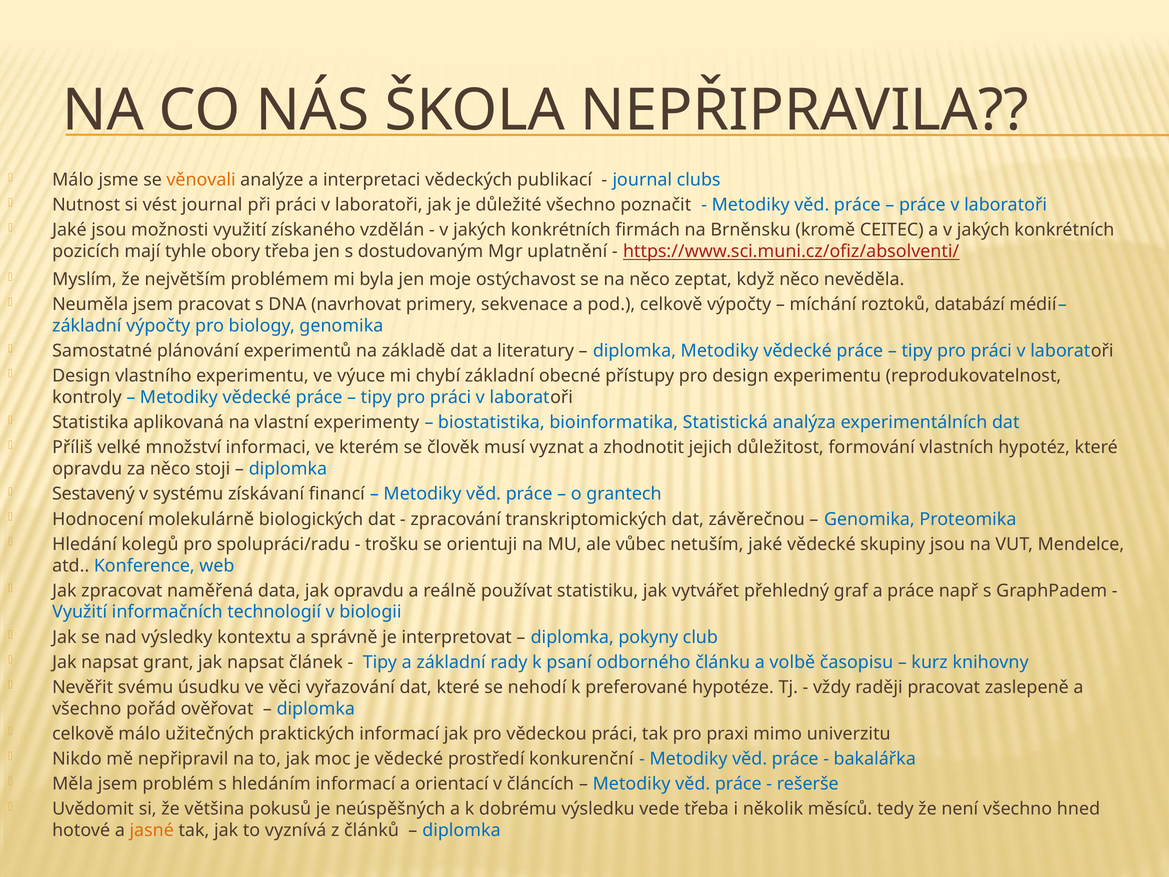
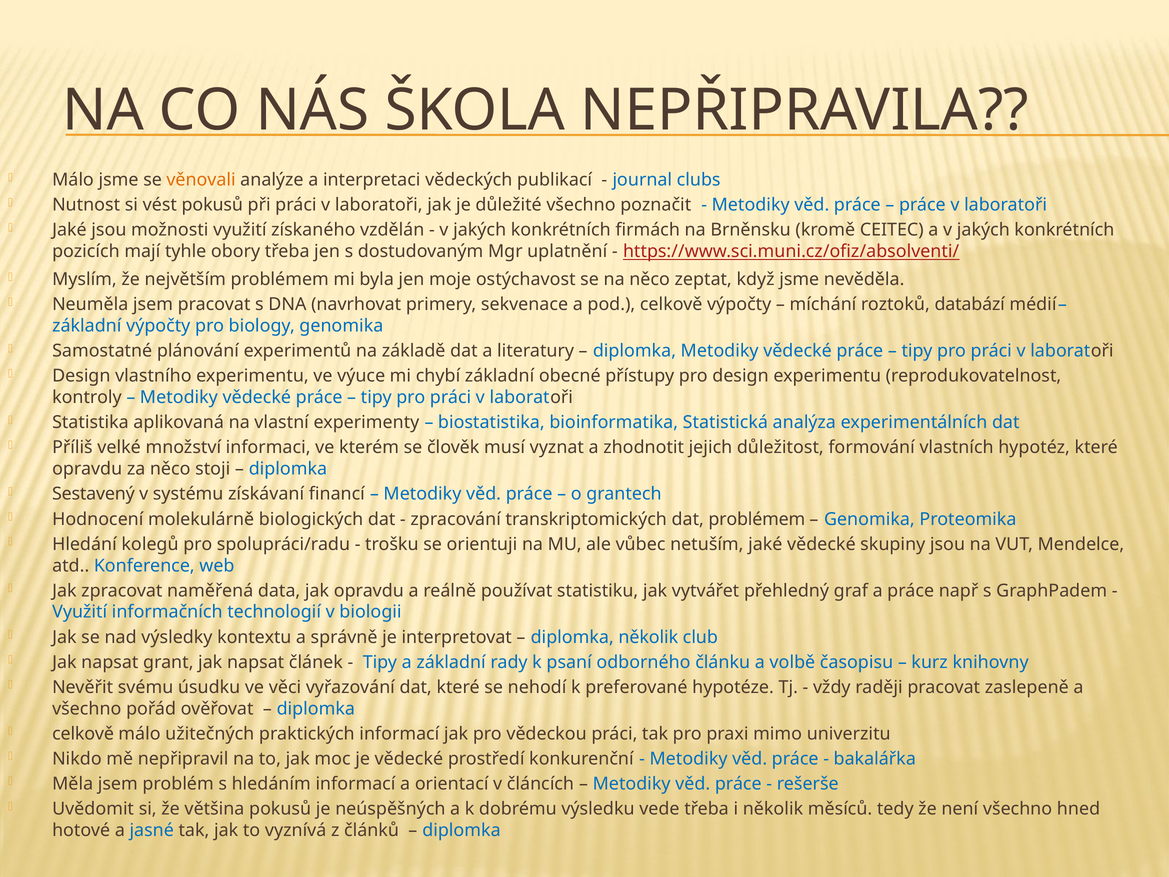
vést journal: journal -> pokusů
když něco: něco -> jsme
dat závěrečnou: závěrečnou -> problémem
diplomka pokyny: pokyny -> několik
jasné colour: orange -> blue
